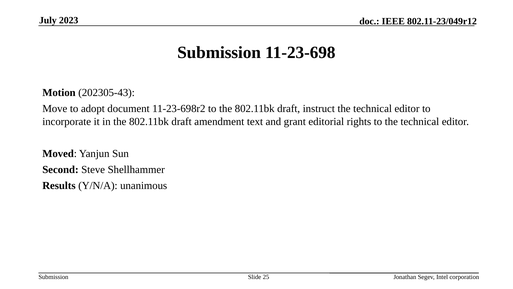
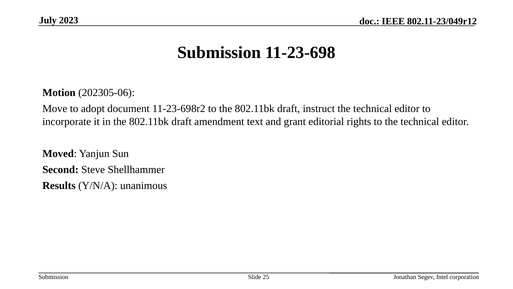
202305-43: 202305-43 -> 202305-06
